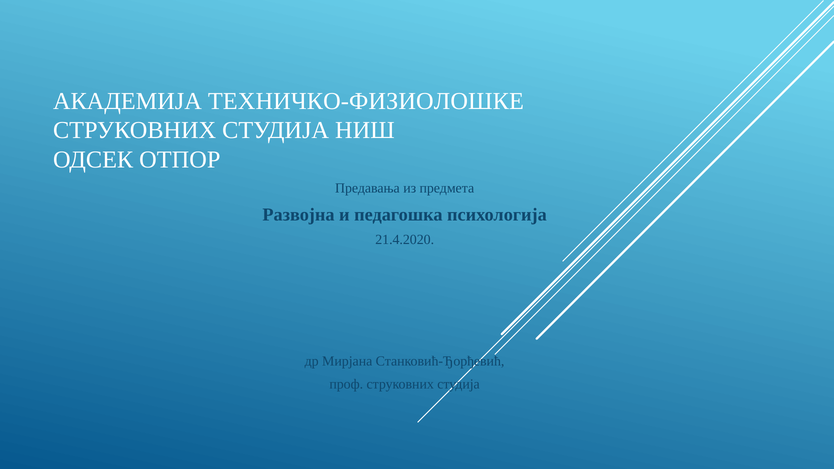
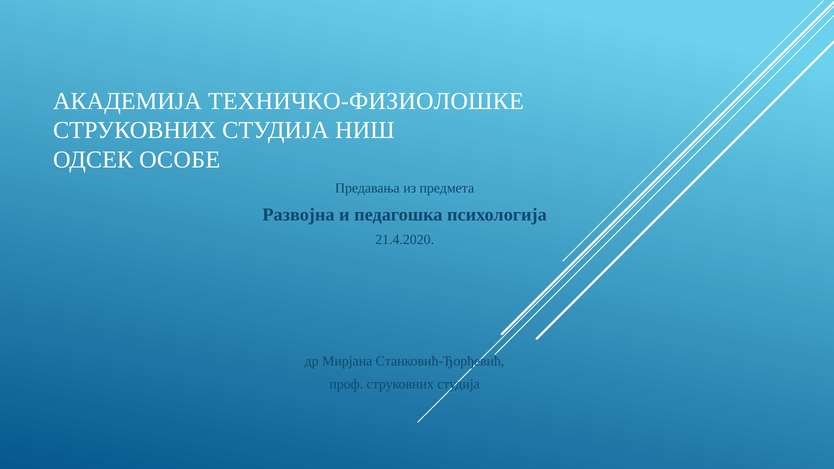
ОТПОР: ОТПОР -> ОСОБЕ
